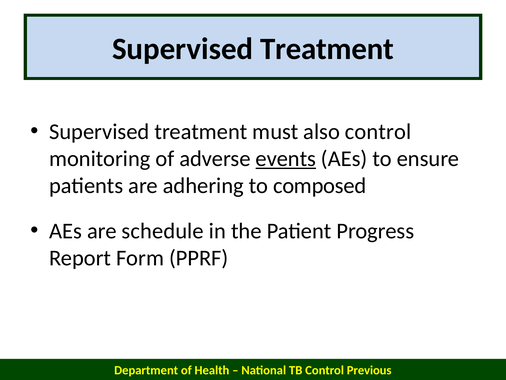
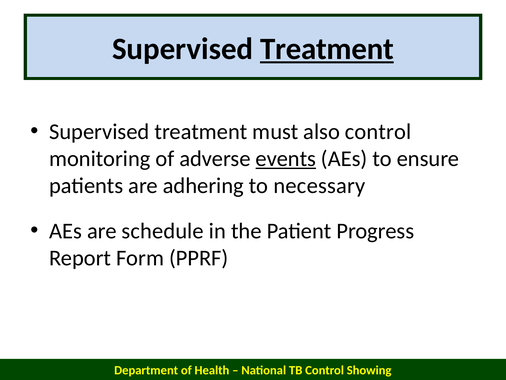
Treatment at (327, 49) underline: none -> present
composed: composed -> necessary
Previous: Previous -> Showing
